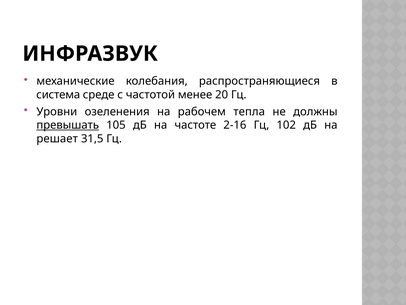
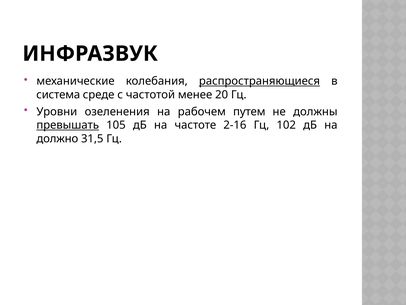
распространяющиеся underline: none -> present
тепла: тепла -> путем
решает: решает -> должно
